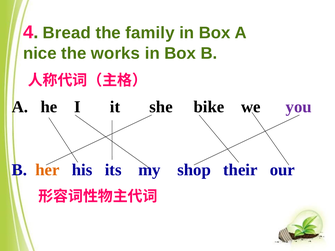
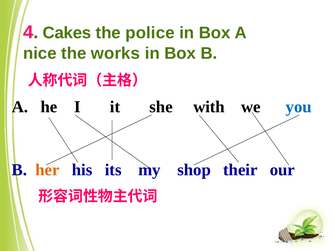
Bread: Bread -> Cakes
family: family -> police
bike: bike -> with
you colour: purple -> blue
